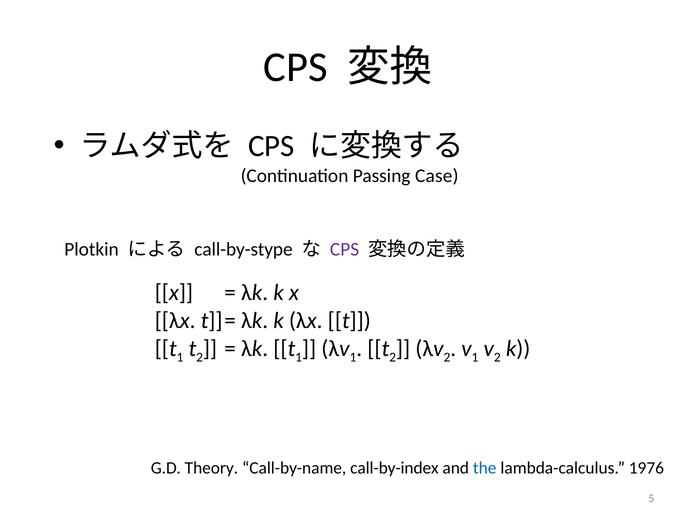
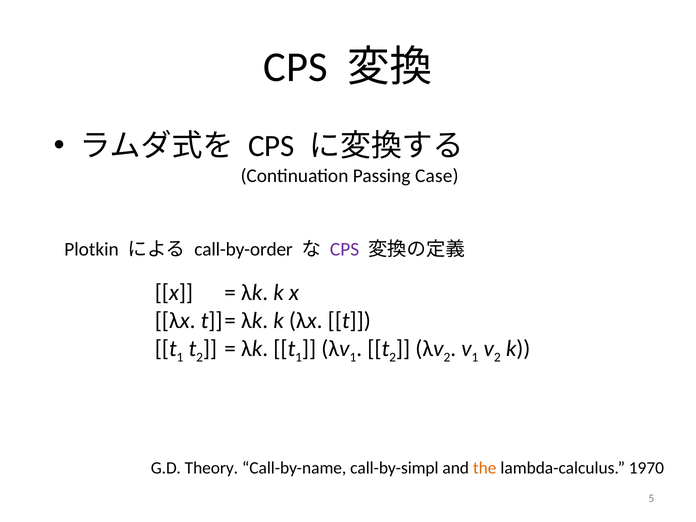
call-by-stype: call-by-stype -> call-by-order
call-by-index: call-by-index -> call-by-simpl
the colour: blue -> orange
1976: 1976 -> 1970
